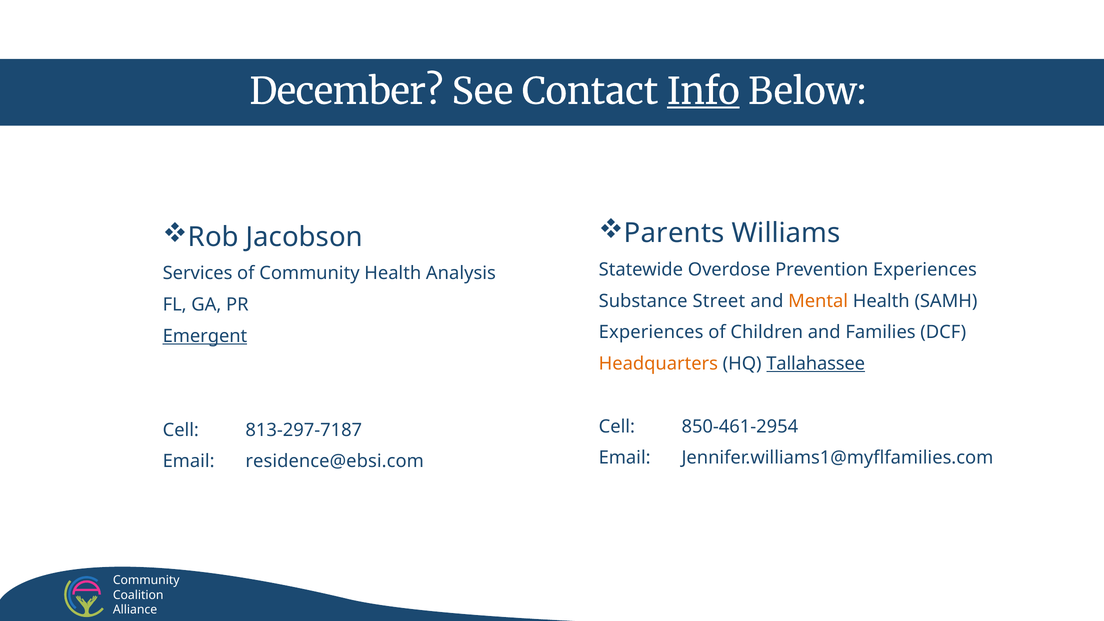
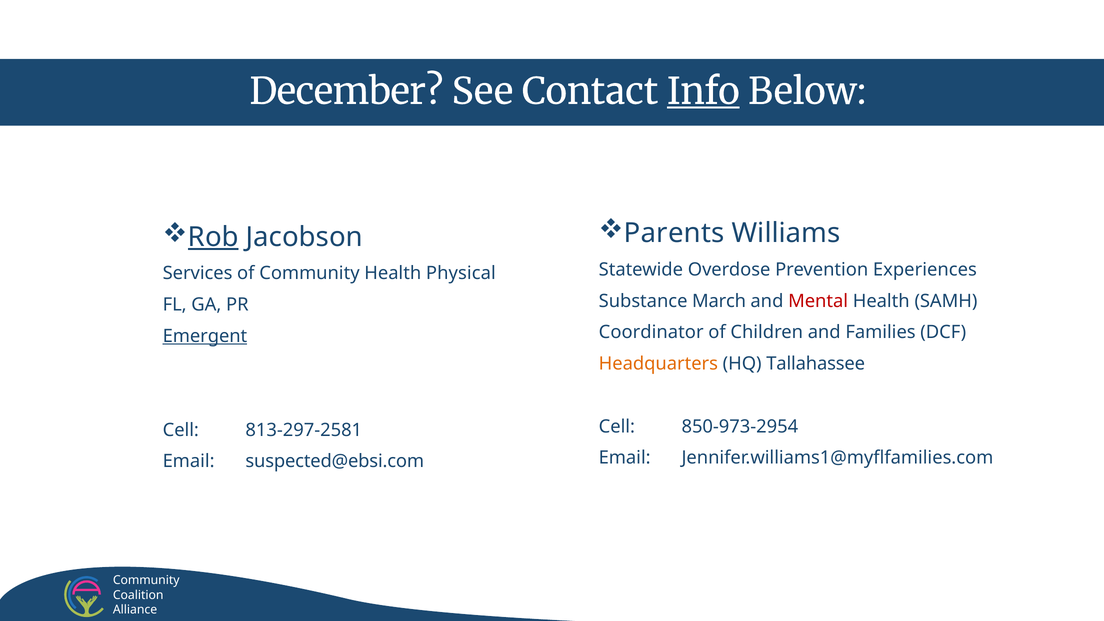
Rob underline: none -> present
Analysis: Analysis -> Physical
Street: Street -> March
Mental colour: orange -> red
Experiences at (651, 332): Experiences -> Coordinator
Tallahassee underline: present -> none
850-461-2954: 850-461-2954 -> 850-973-2954
813-297-7187: 813-297-7187 -> 813-297-2581
residence@ebsi.com: residence@ebsi.com -> suspected@ebsi.com
